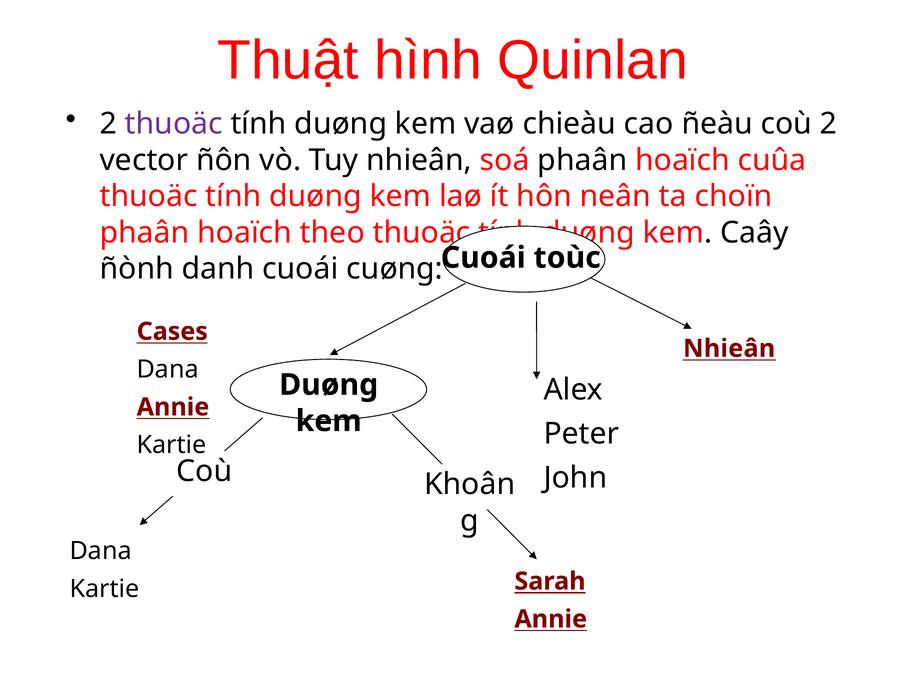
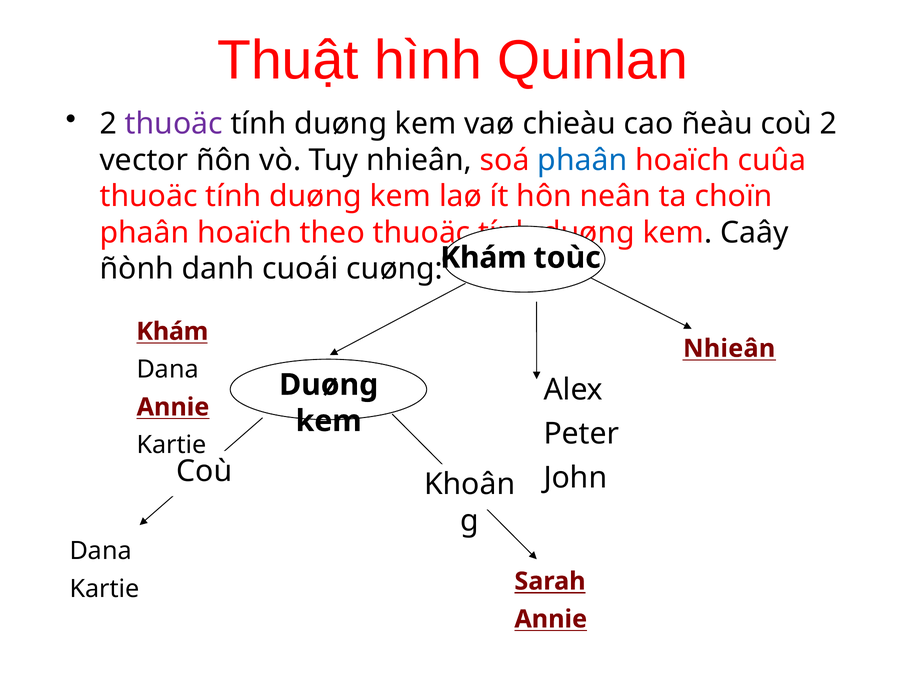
phaân at (582, 160) colour: black -> blue
Cuoái at (483, 258): Cuoái -> Khám
Cases at (172, 331): Cases -> Khám
